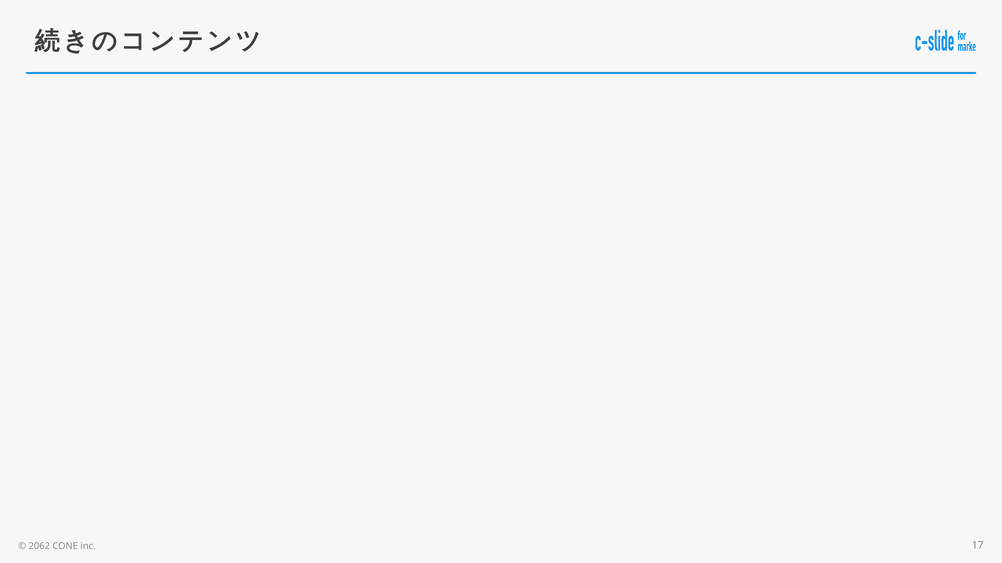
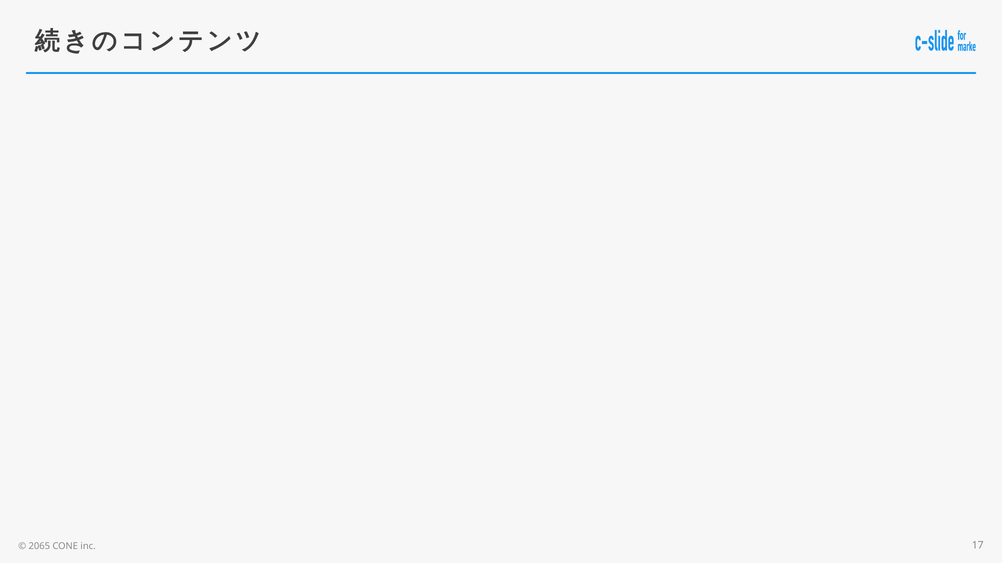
2062: 2062 -> 2065
